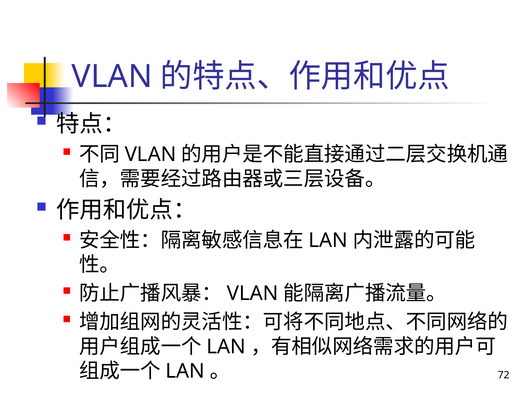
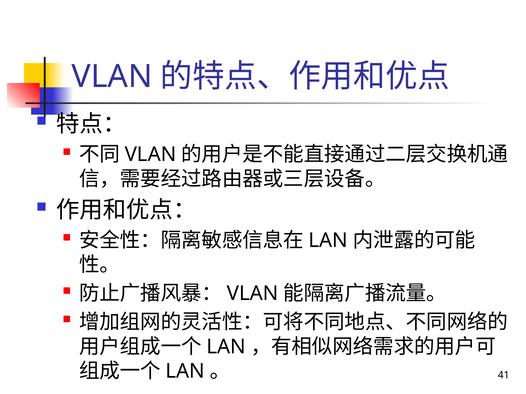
72: 72 -> 41
